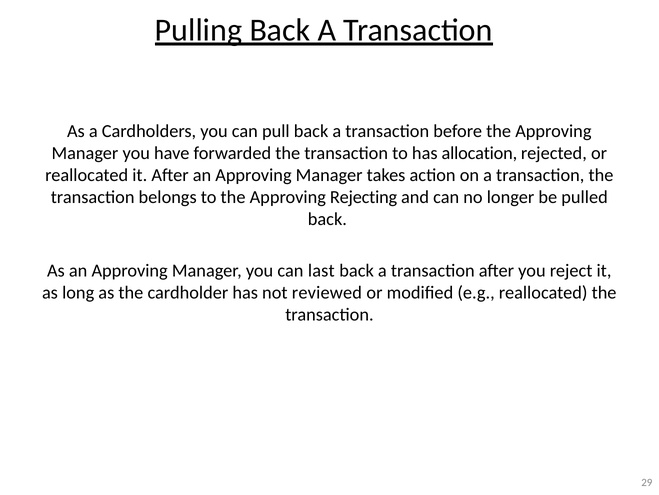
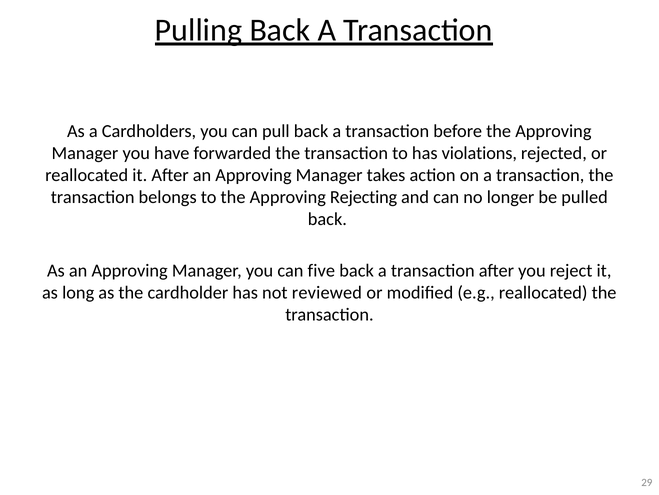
allocation: allocation -> violations
last: last -> five
